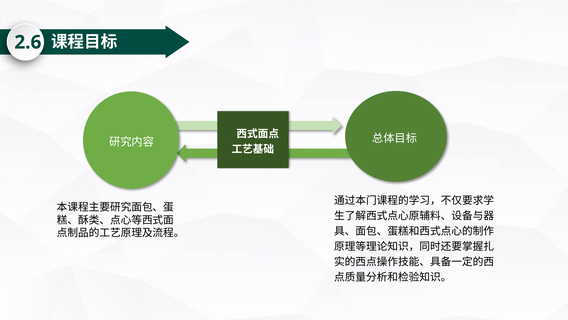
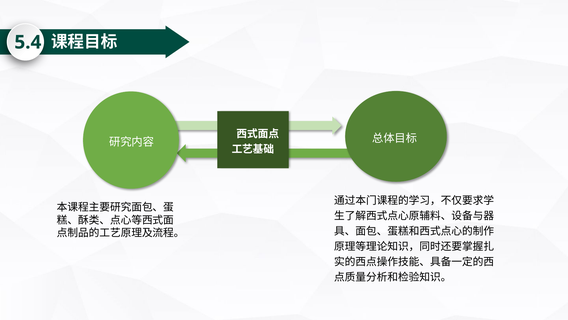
2.6: 2.6 -> 5.4
